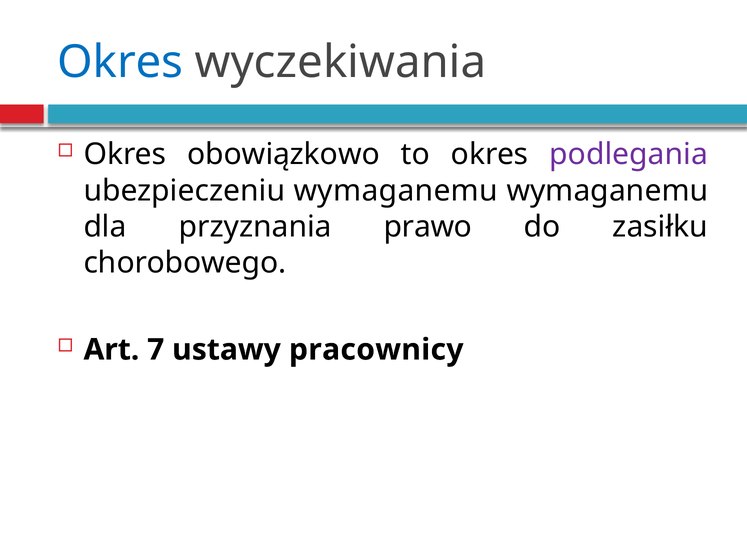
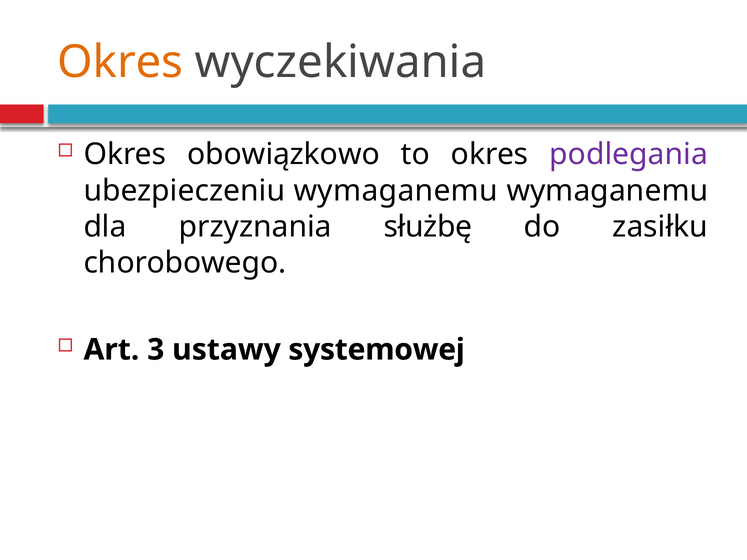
Okres at (120, 62) colour: blue -> orange
prawo: prawo -> służbę
7: 7 -> 3
pracownicy: pracownicy -> systemowej
